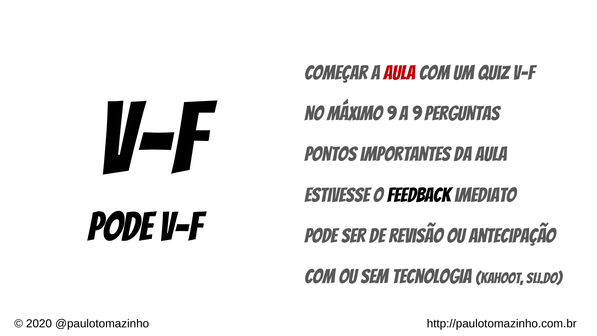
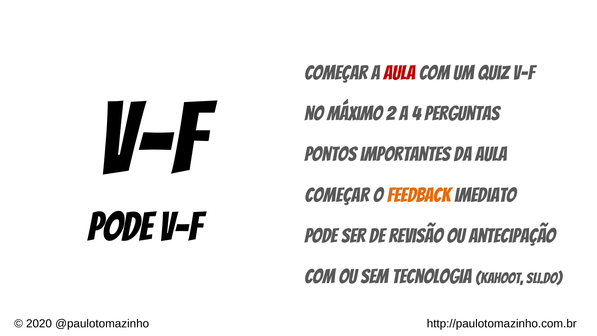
máximo 9: 9 -> 2
a 9: 9 -> 4
estivesse at (337, 195): estivesse -> começar
feedback colour: black -> orange
